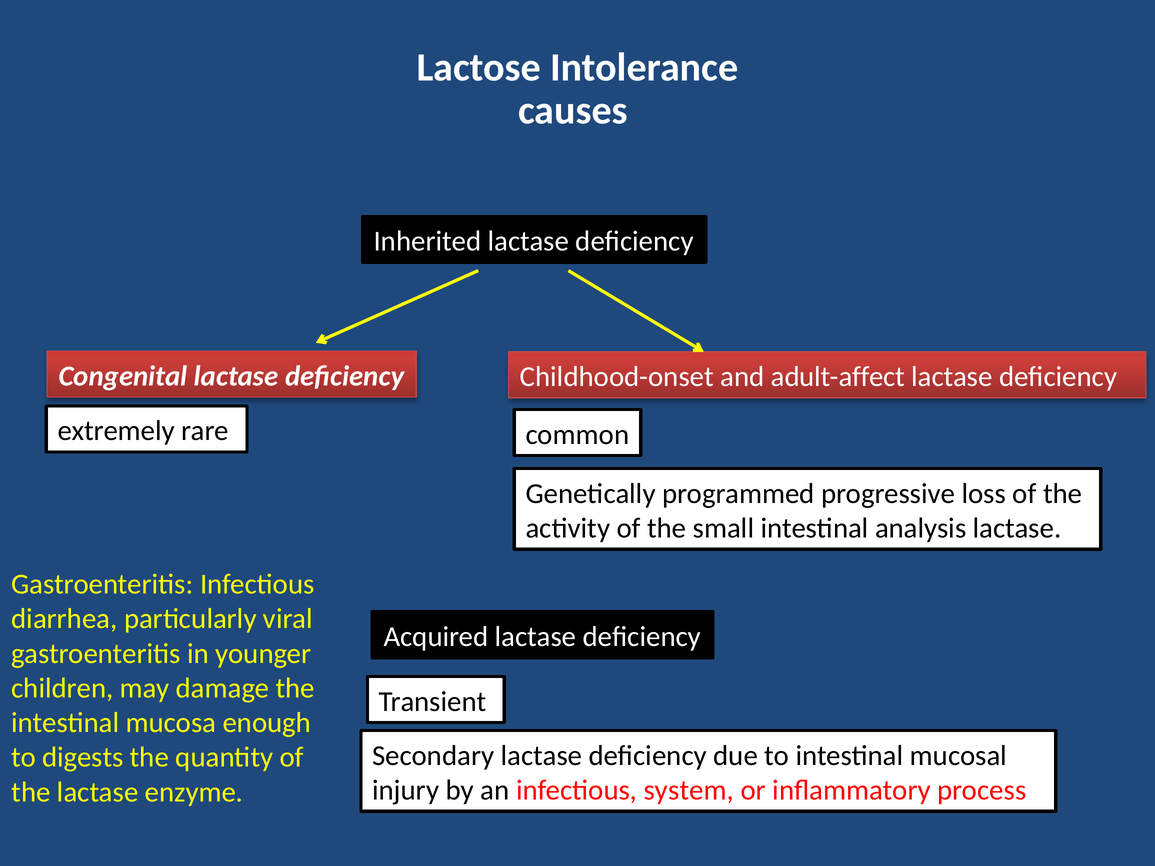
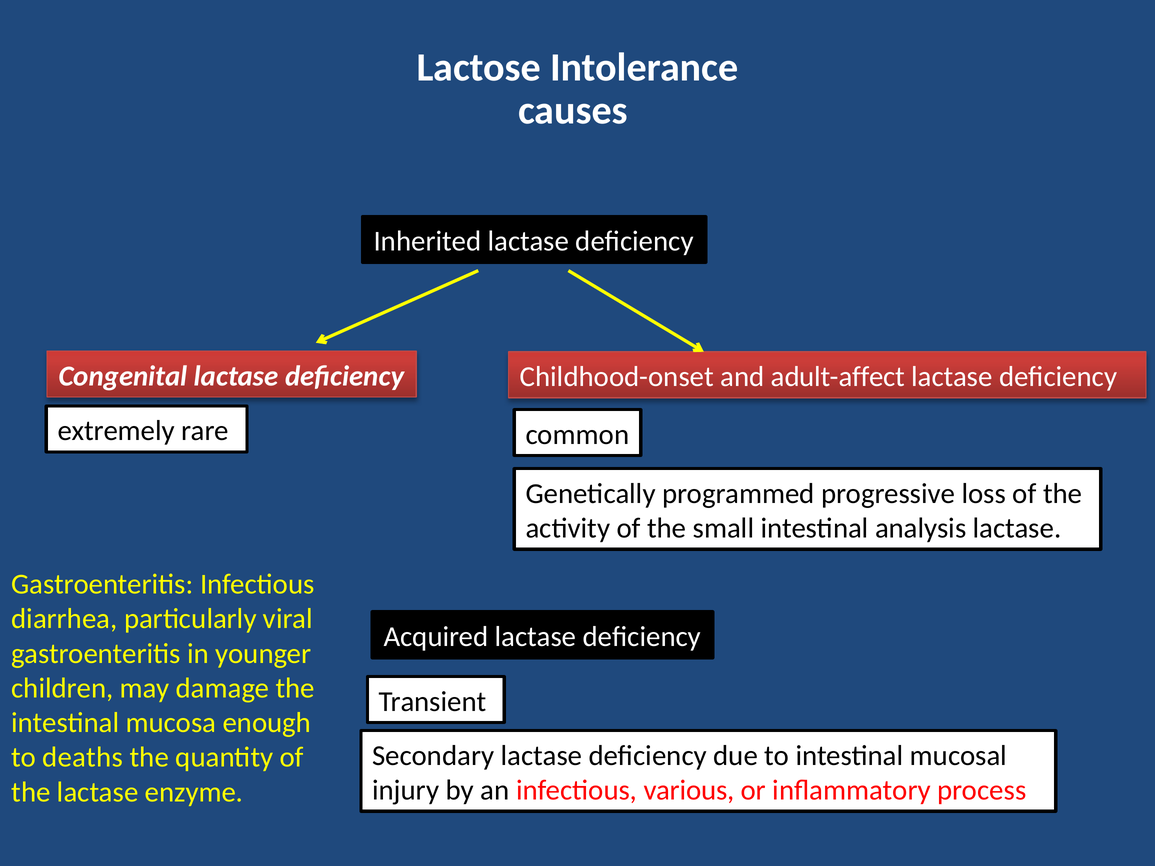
digests: digests -> deaths
system: system -> various
